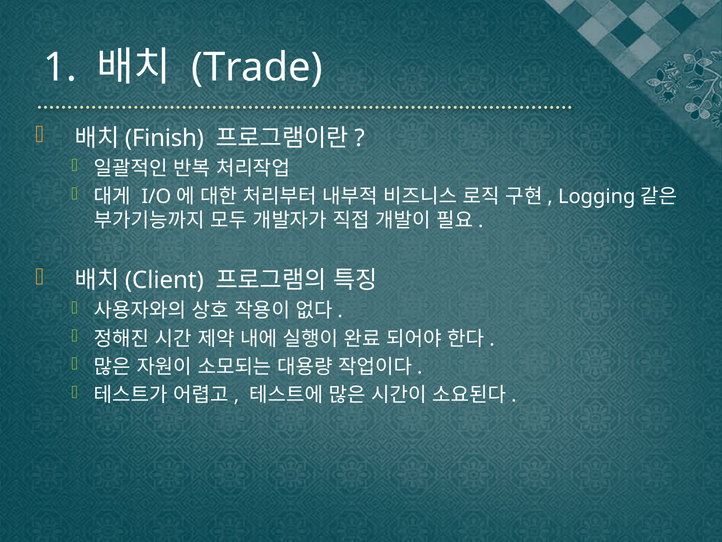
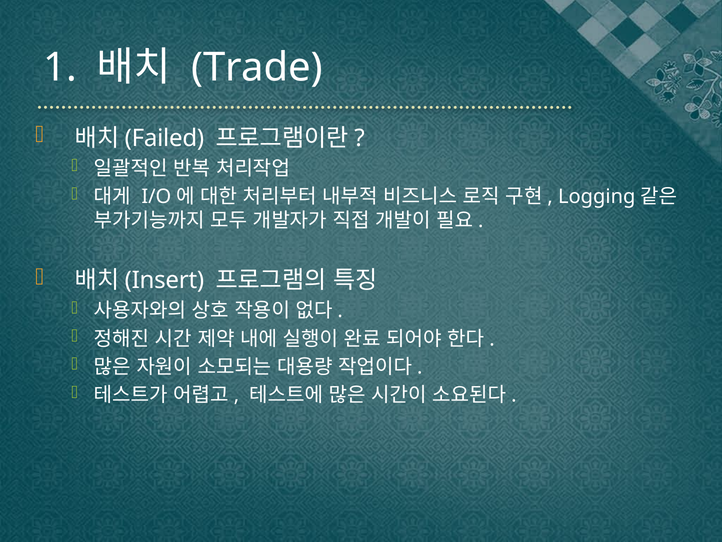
Finish: Finish -> Failed
Client: Client -> Insert
